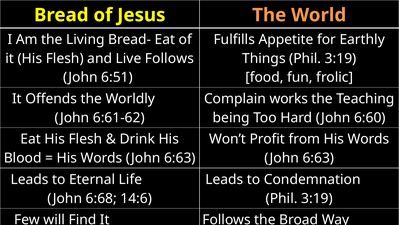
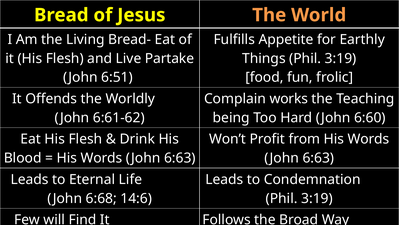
Live Follows: Follows -> Partake
